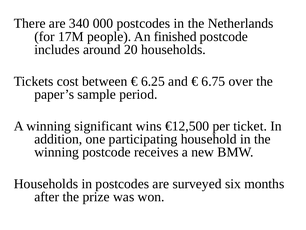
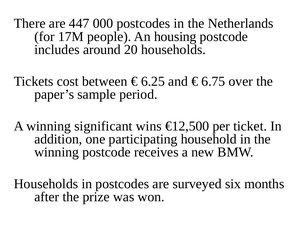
340: 340 -> 447
finished: finished -> housing
